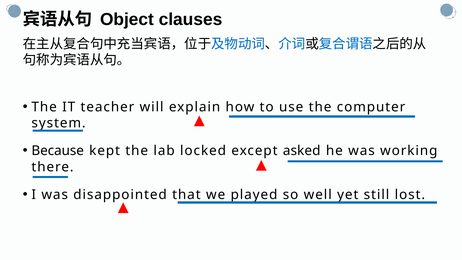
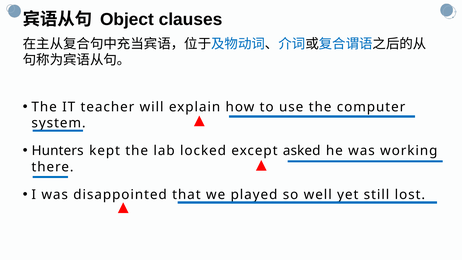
Because: Because -> Hunters
